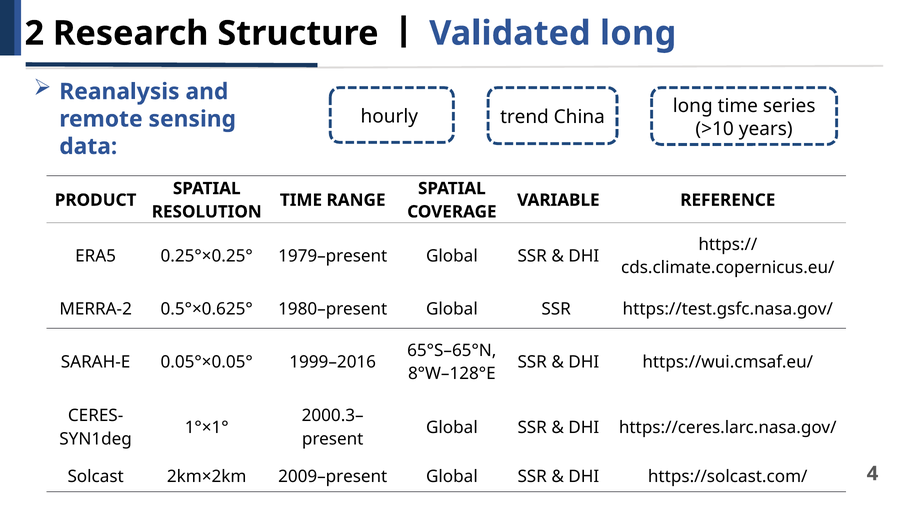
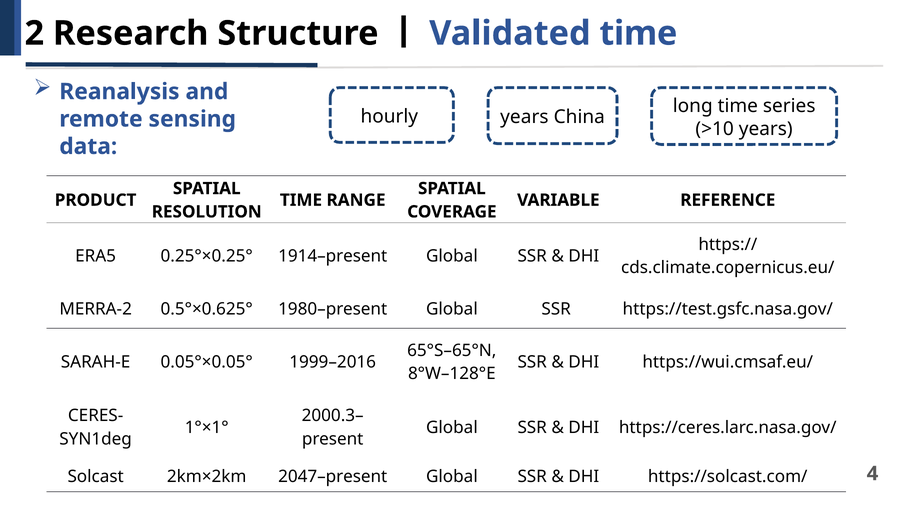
long at (638, 33): long -> time
trend at (524, 117): trend -> years
1979–present: 1979–present -> 1914–present
2009–present: 2009–present -> 2047–present
